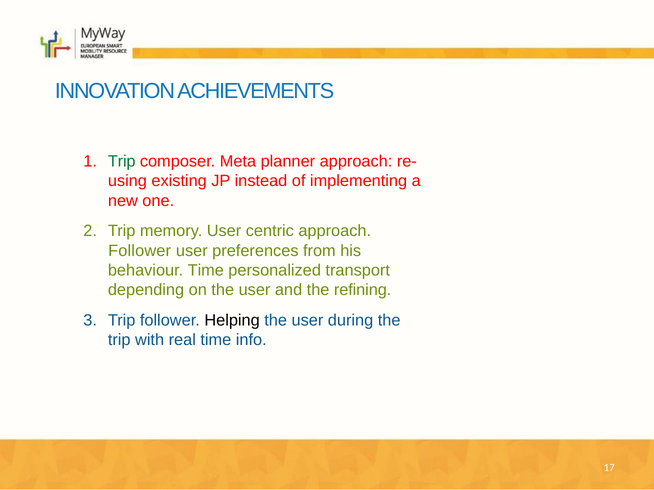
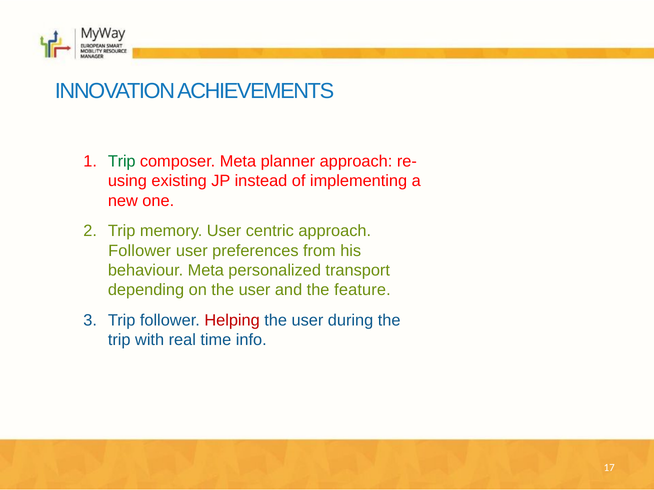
behaviour Time: Time -> Meta
refining: refining -> feature
Helping colour: black -> red
